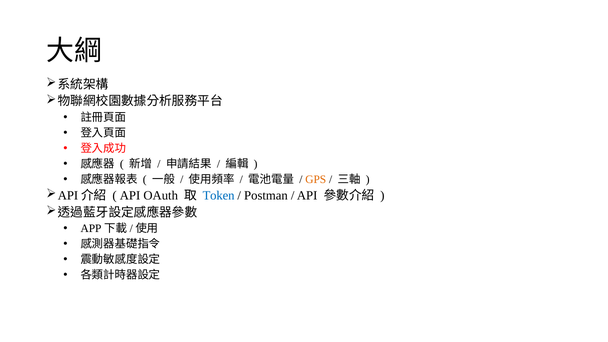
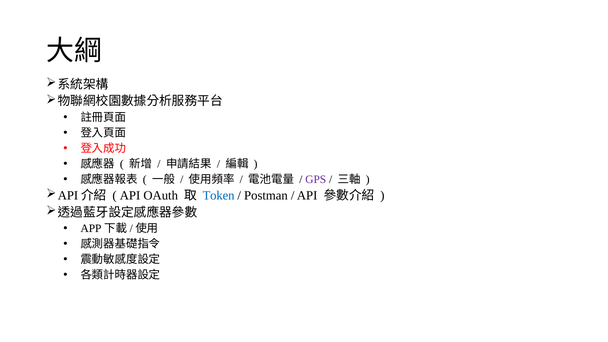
GPS colour: orange -> purple
